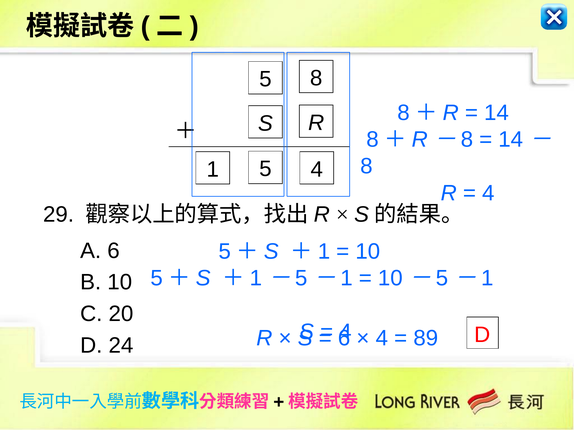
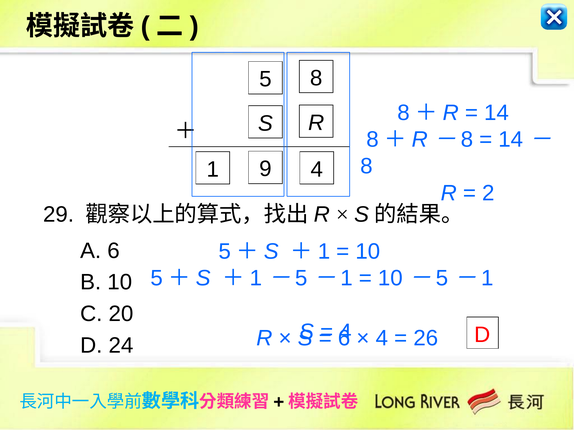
1 5: 5 -> 9
4 at (488, 193): 4 -> 2
89: 89 -> 26
